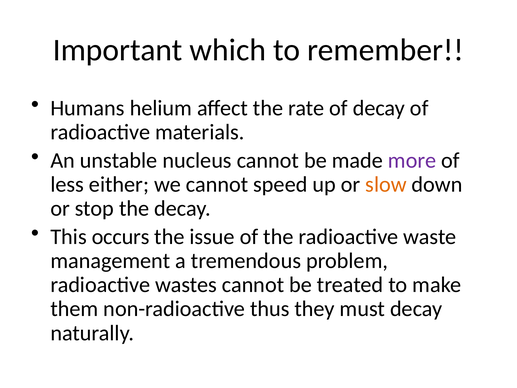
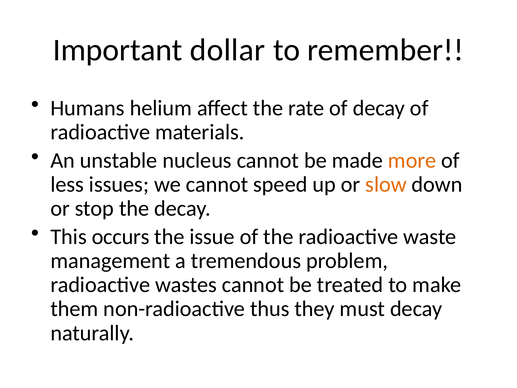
which: which -> dollar
more colour: purple -> orange
either: either -> issues
